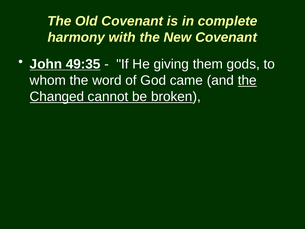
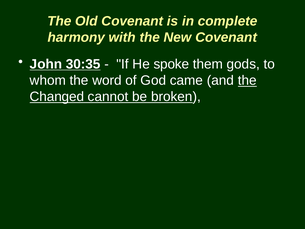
49:35: 49:35 -> 30:35
giving: giving -> spoke
